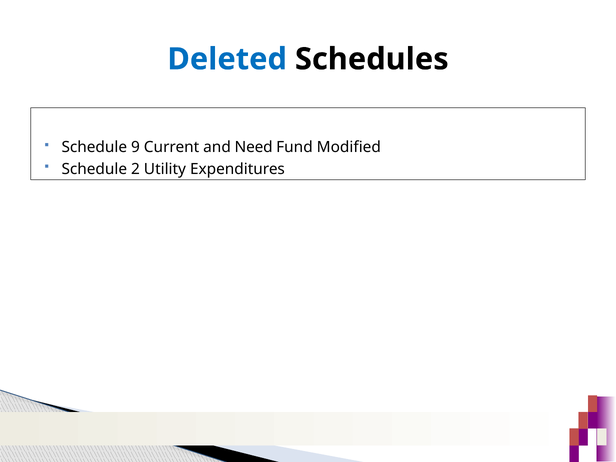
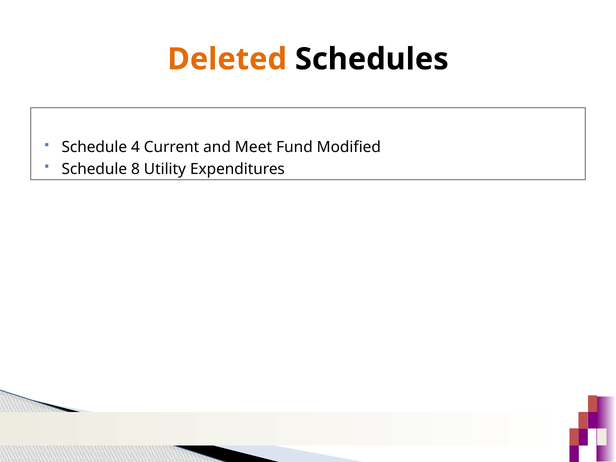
Deleted colour: blue -> orange
9: 9 -> 4
Need: Need -> Meet
2: 2 -> 8
